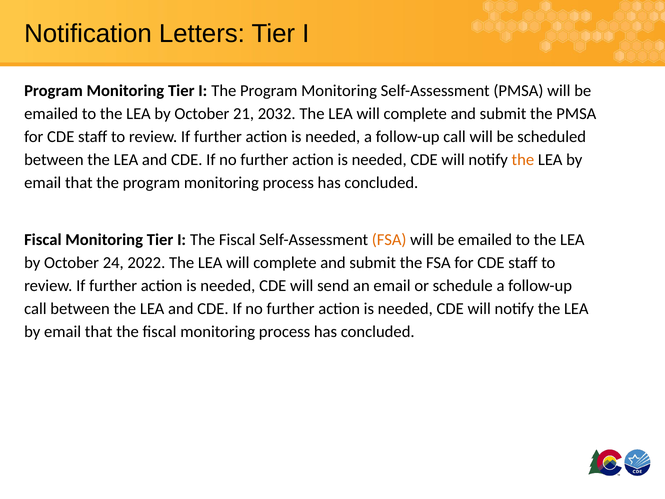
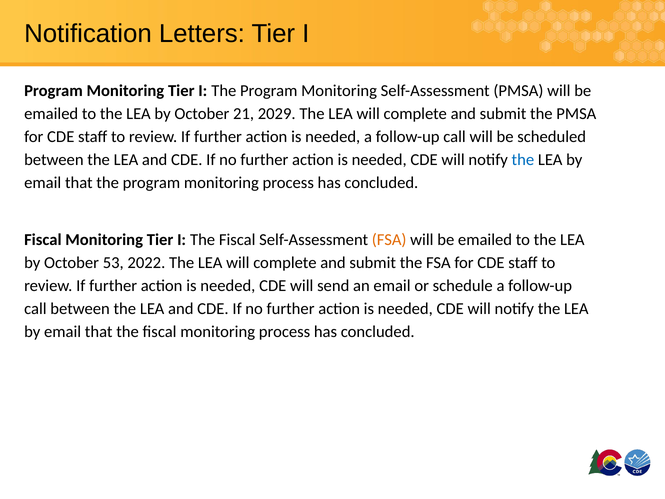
2032: 2032 -> 2029
the at (523, 160) colour: orange -> blue
24: 24 -> 53
